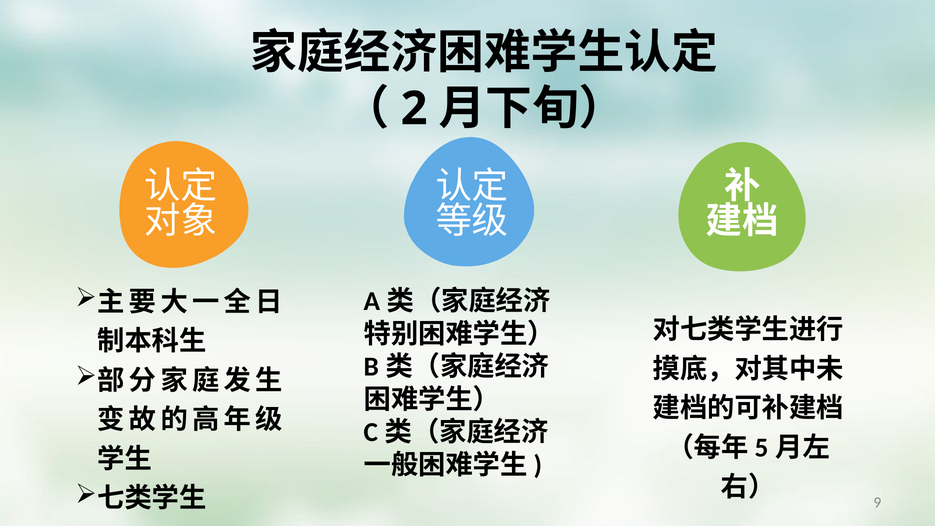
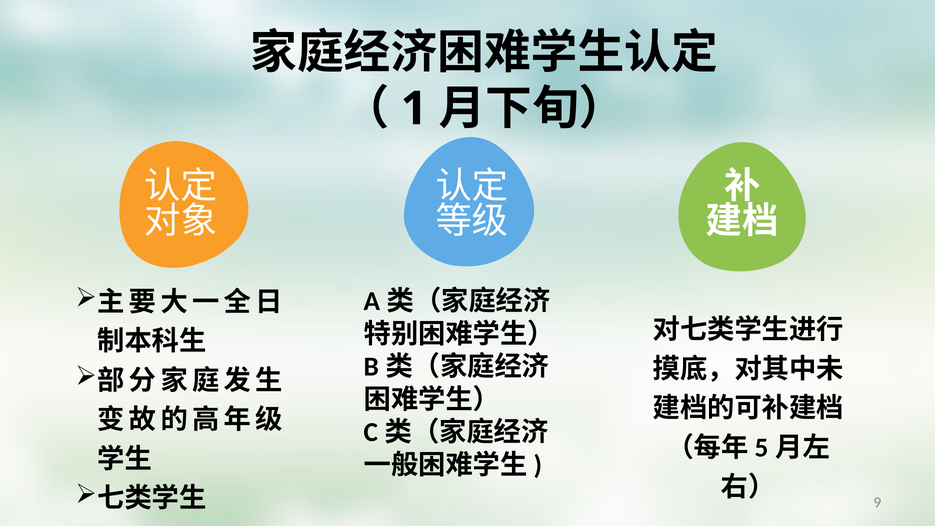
2: 2 -> 1
